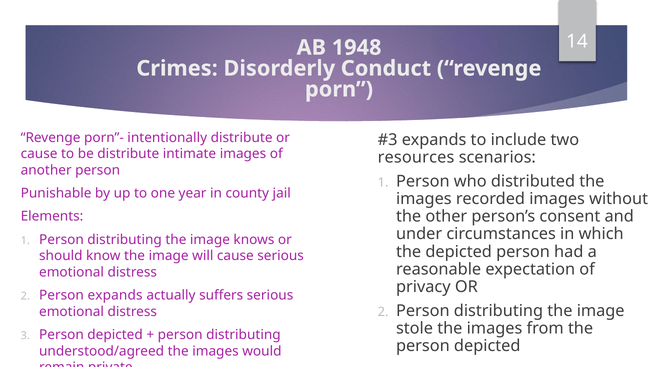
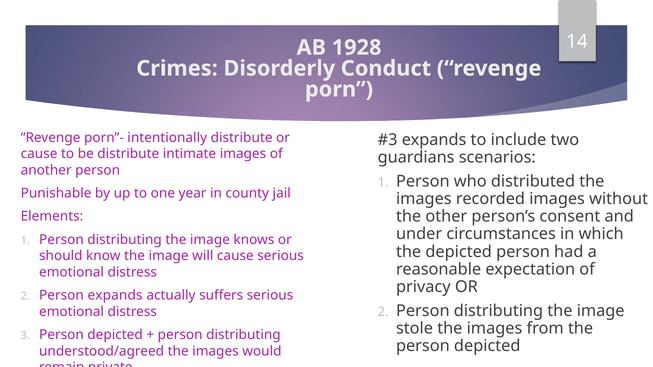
1948: 1948 -> 1928
resources: resources -> guardians
